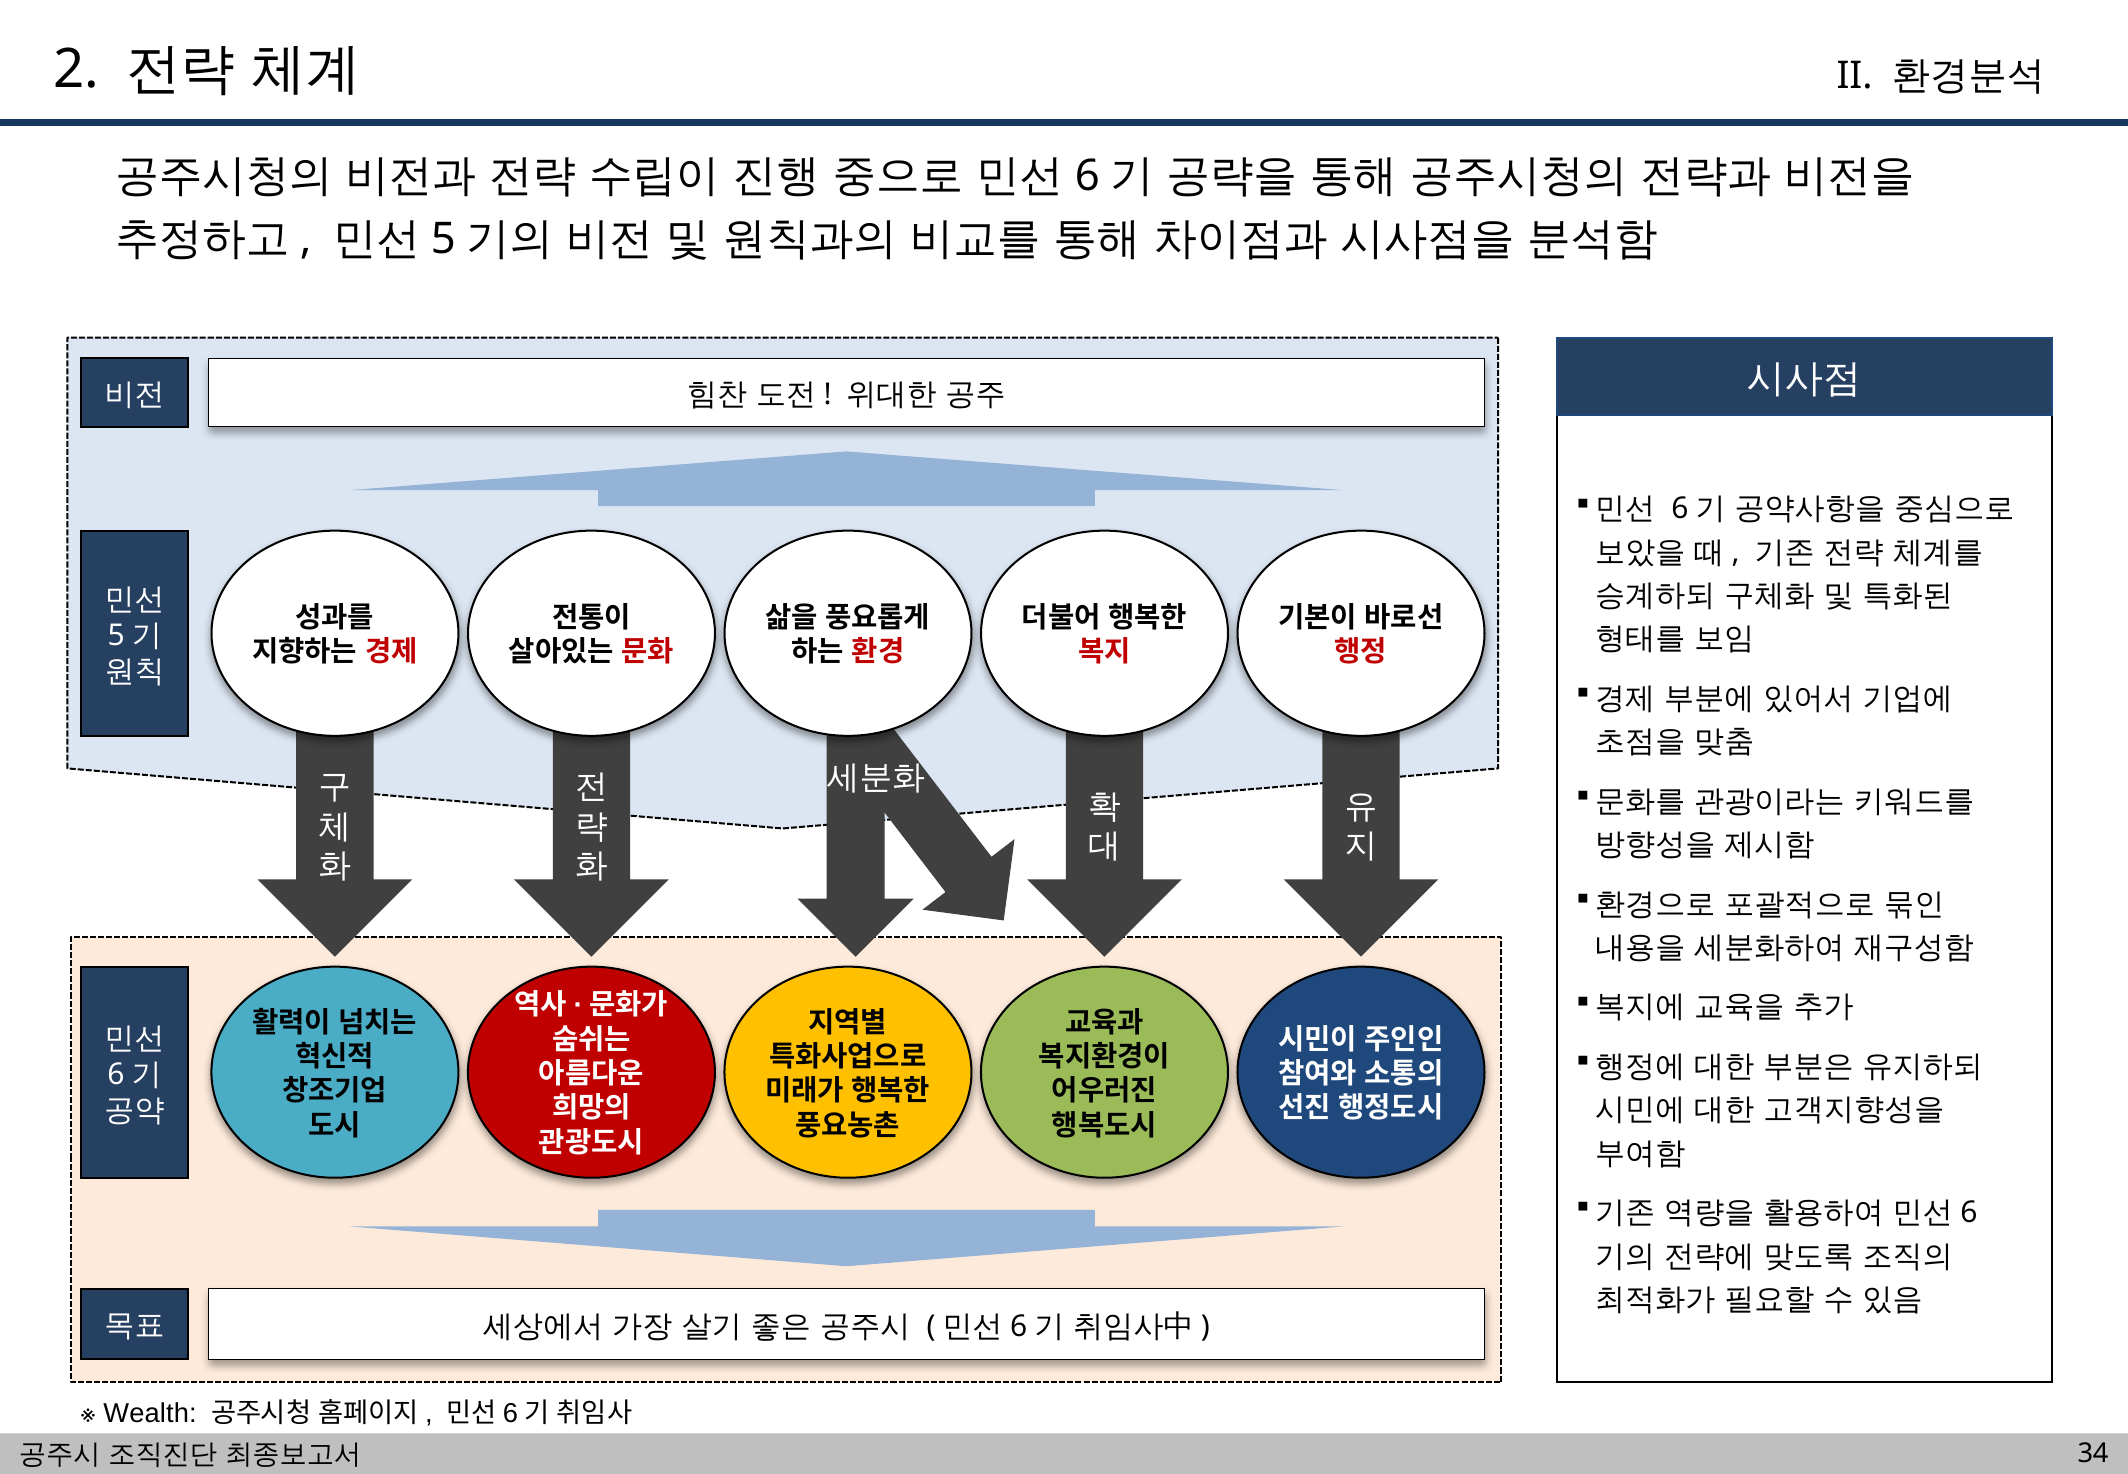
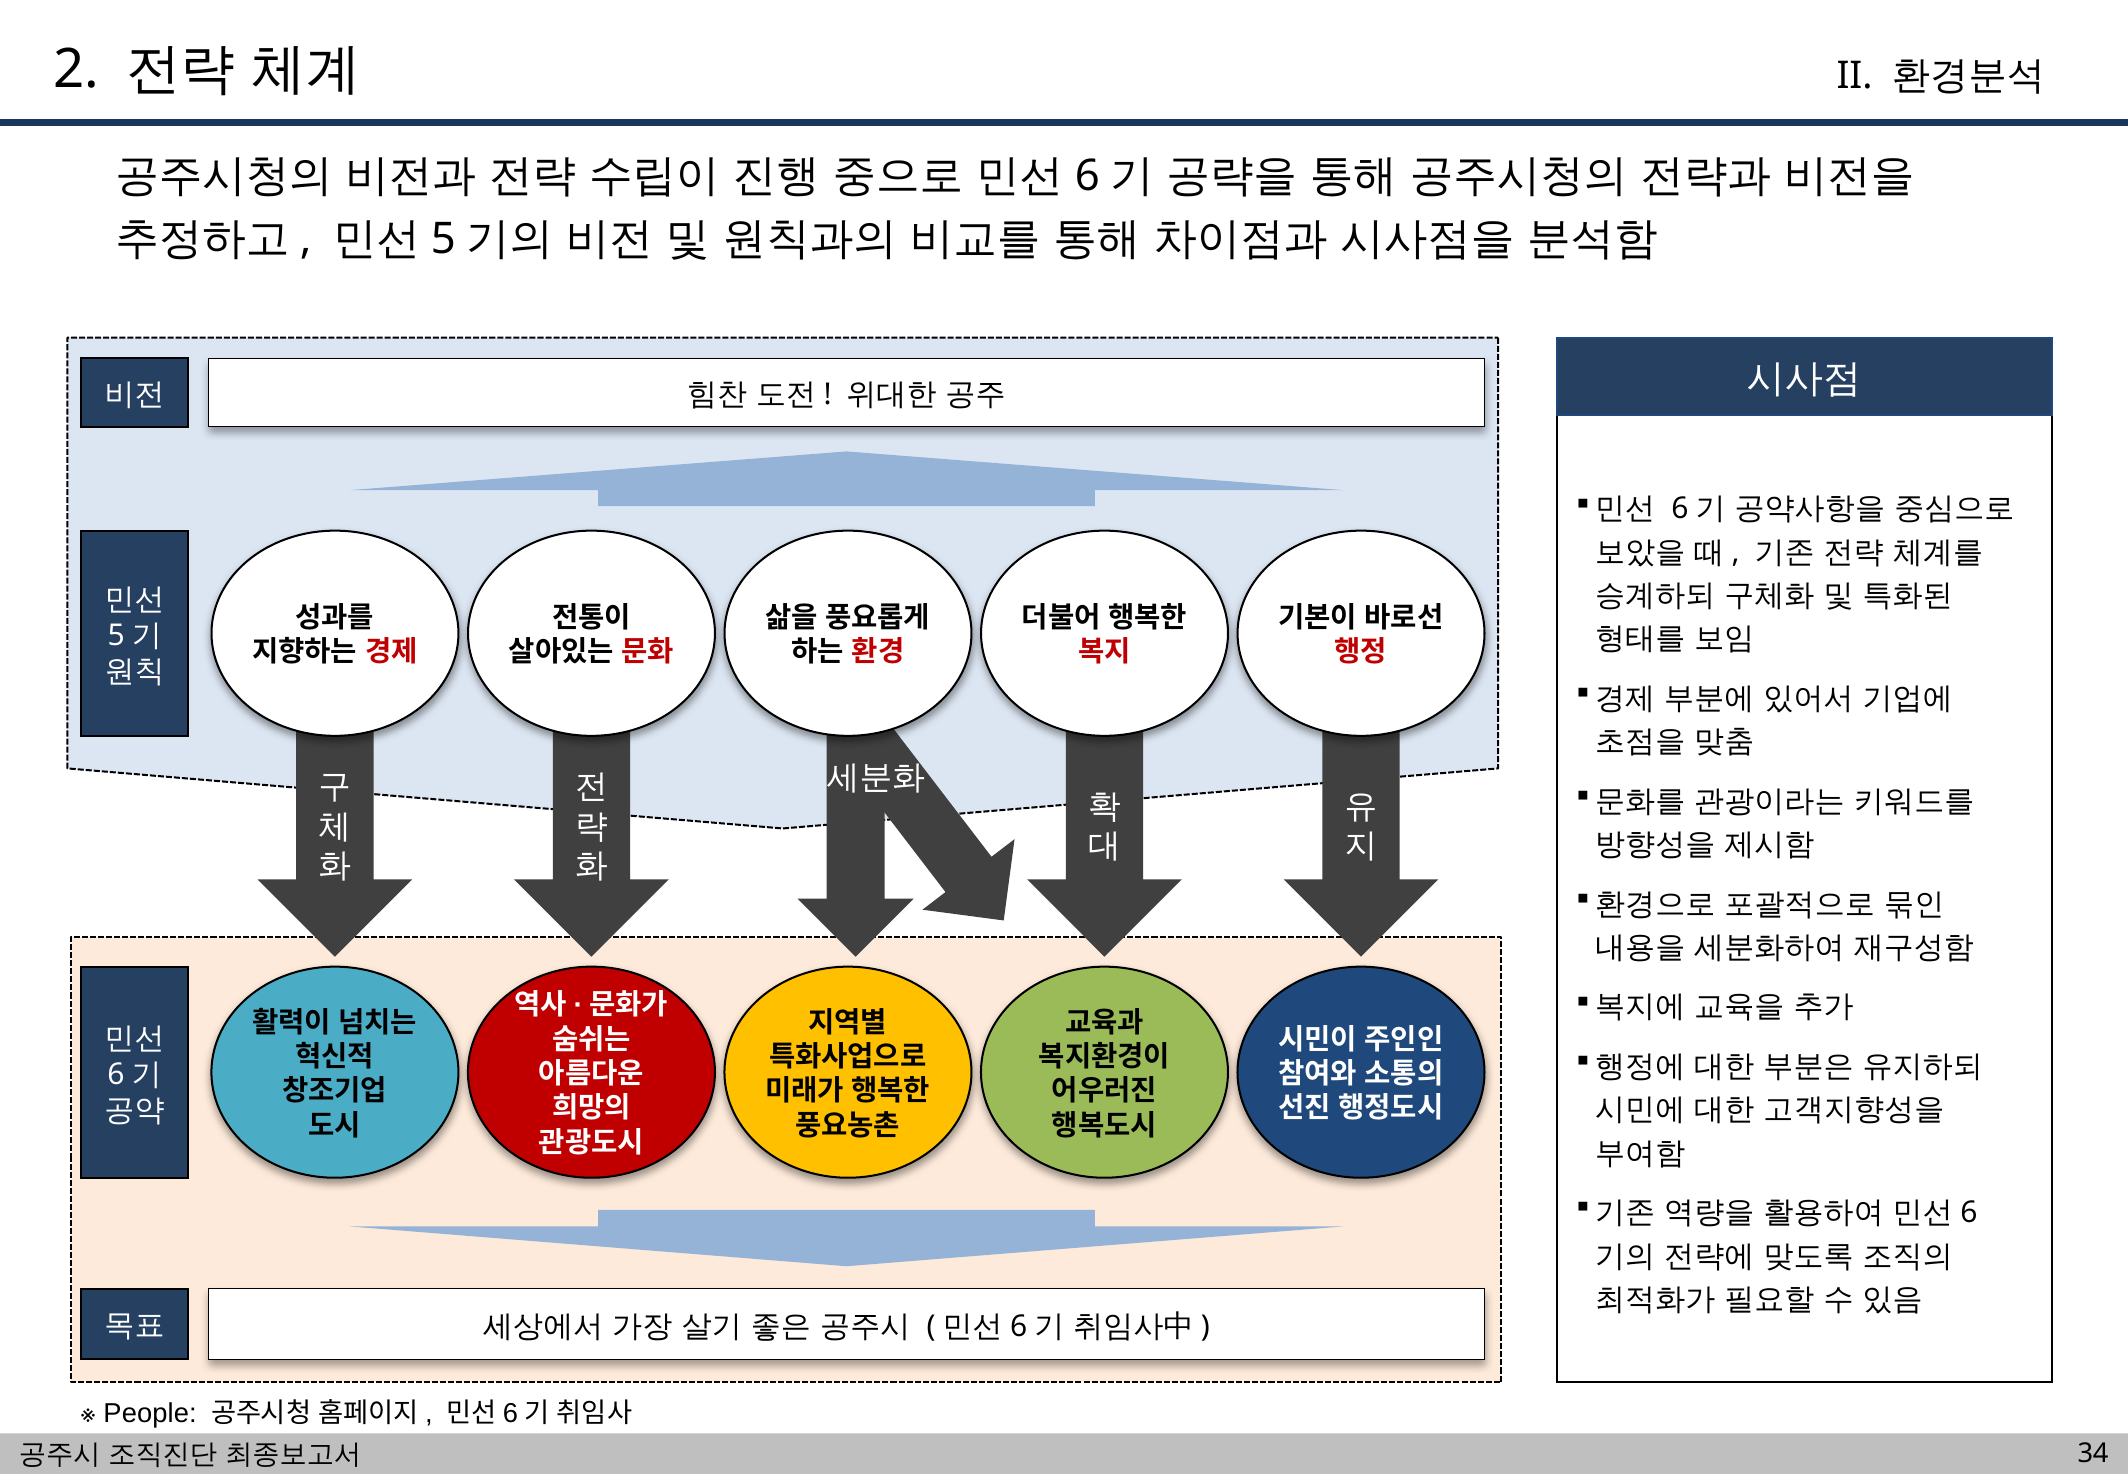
Wealth: Wealth -> People
